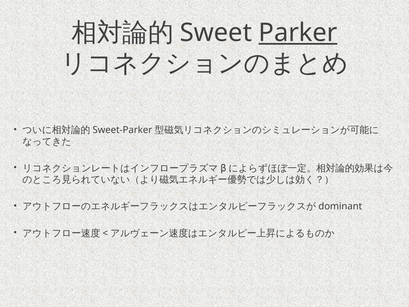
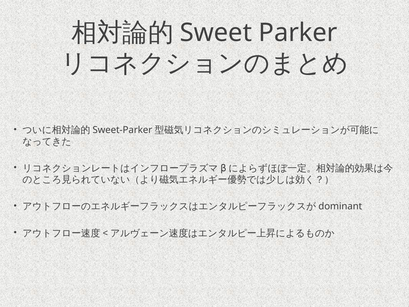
Parker underline: present -> none
